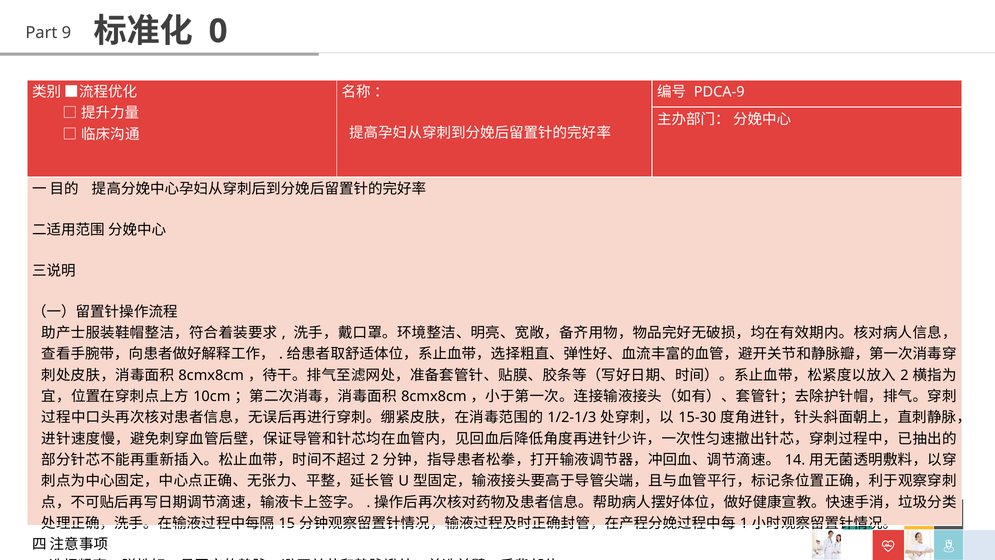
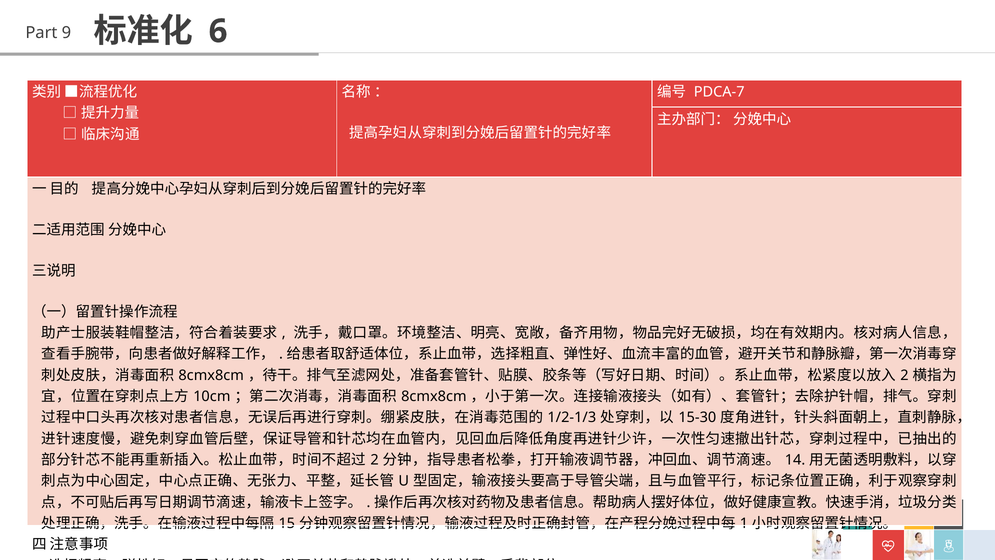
0: 0 -> 6
PDCA-9: PDCA-9 -> PDCA-7
